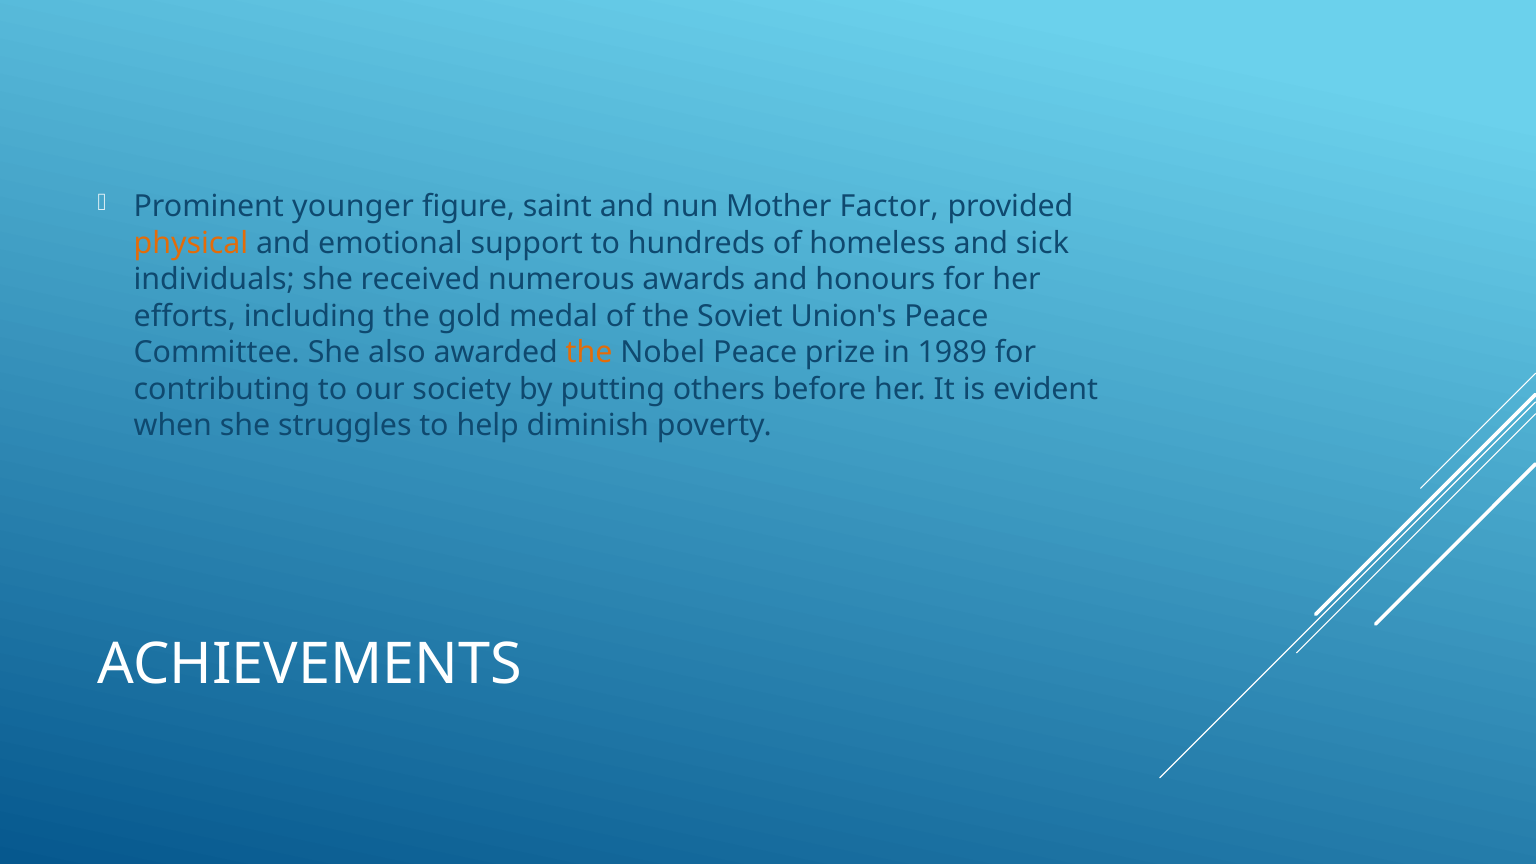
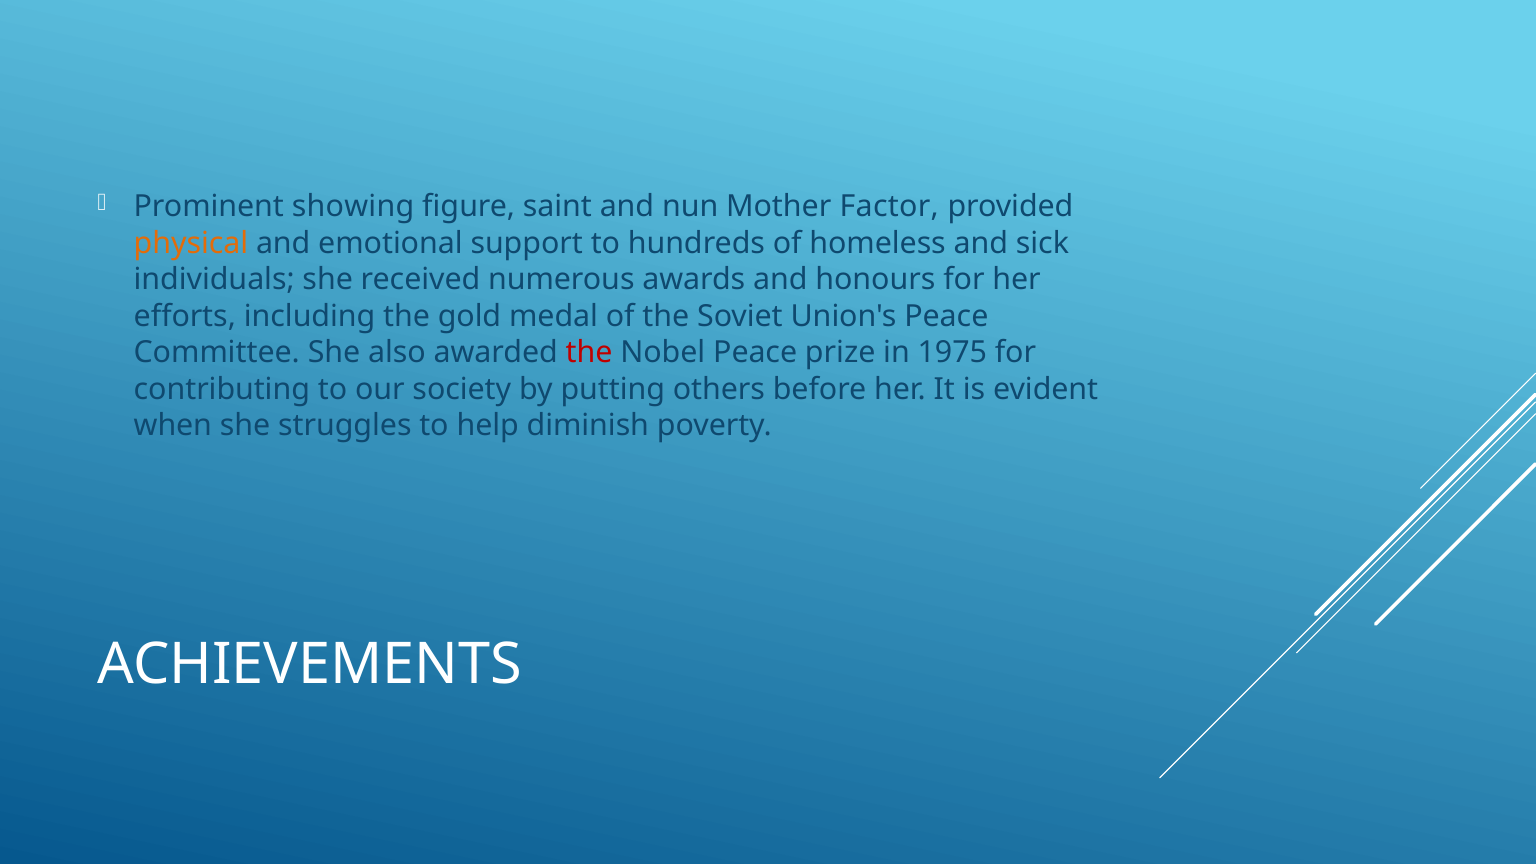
younger: younger -> showing
the at (589, 353) colour: orange -> red
1989: 1989 -> 1975
